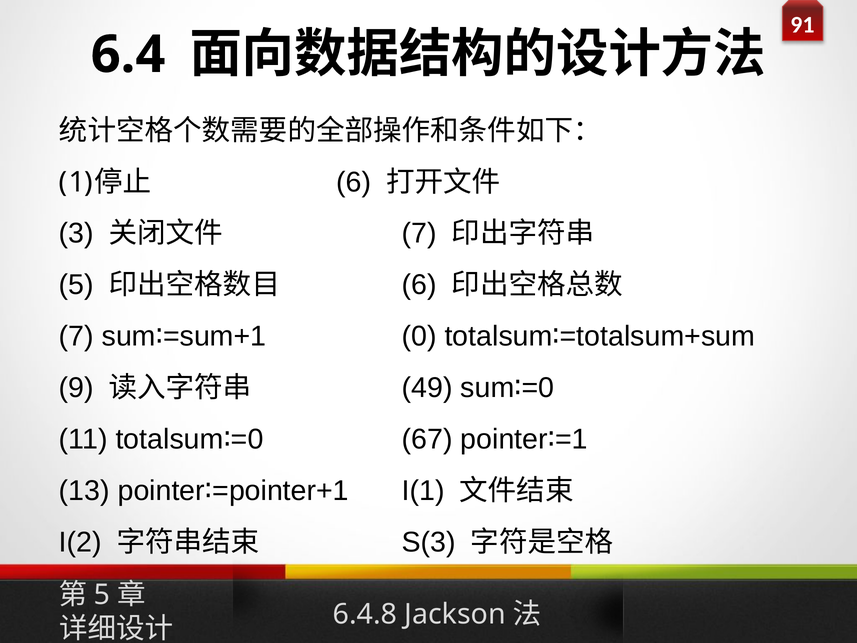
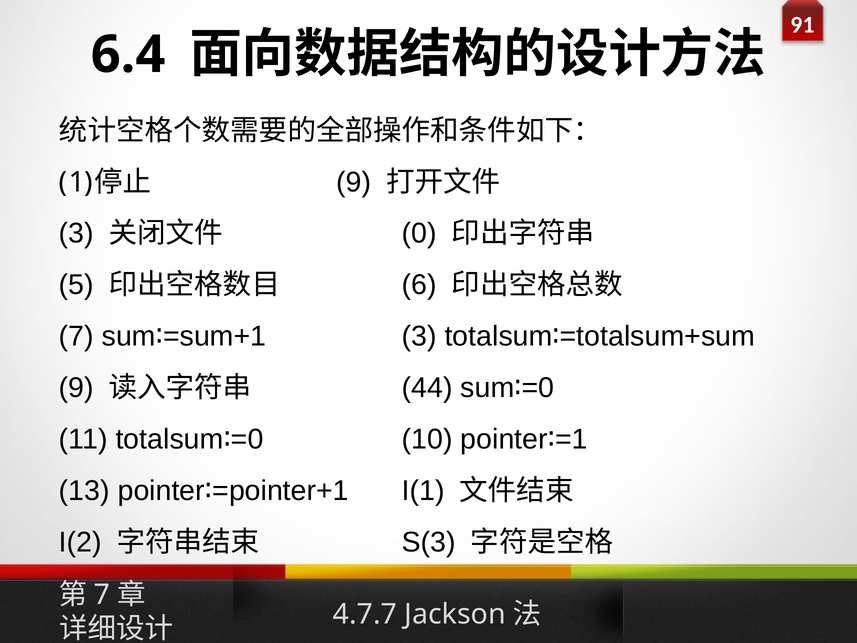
6 at (354, 182): 6 -> 9
7 at (419, 233): 7 -> 0
0 at (419, 336): 0 -> 3
49: 49 -> 44
67: 67 -> 10
5 at (102, 594): 5 -> 7
6.4.8: 6.4.8 -> 4.7.7
